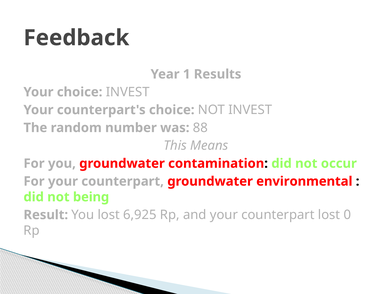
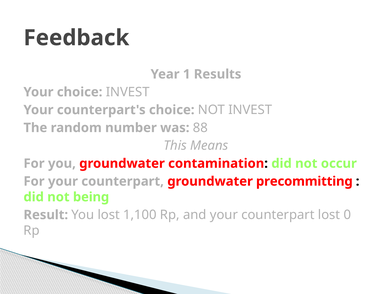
environmental: environmental -> precommitting
6,925: 6,925 -> 1,100
